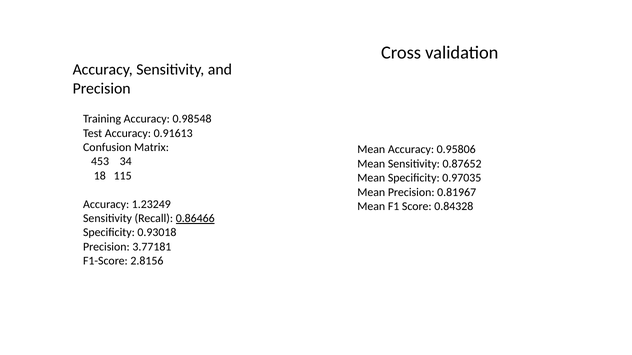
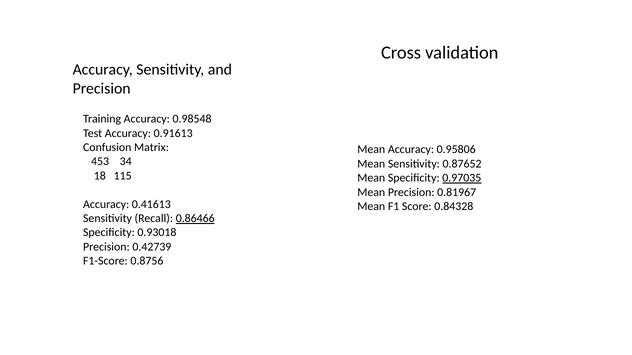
0.97035 underline: none -> present
1.23249: 1.23249 -> 0.41613
3.77181: 3.77181 -> 0.42739
2.8156: 2.8156 -> 0.8756
